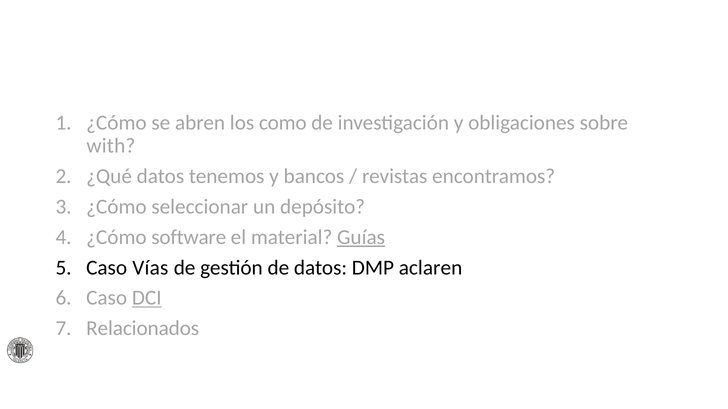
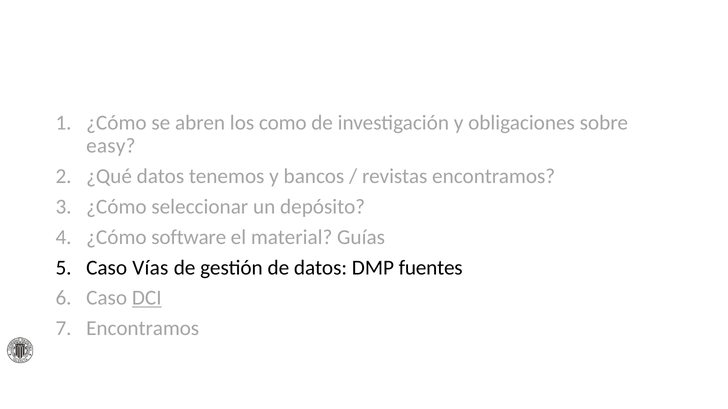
with: with -> easy
Guías underline: present -> none
aclaren: aclaren -> fuentes
Relacionados at (143, 329): Relacionados -> Encontramos
